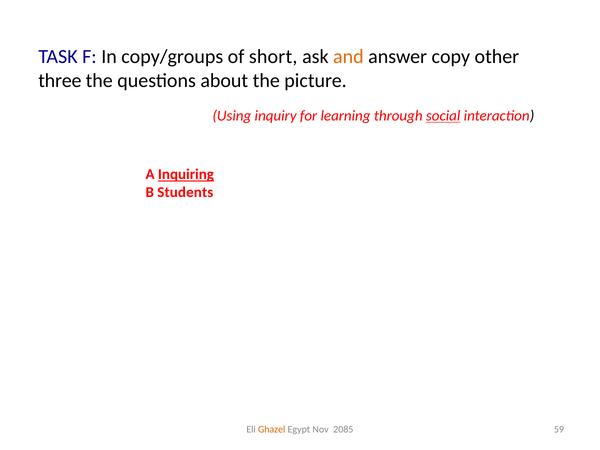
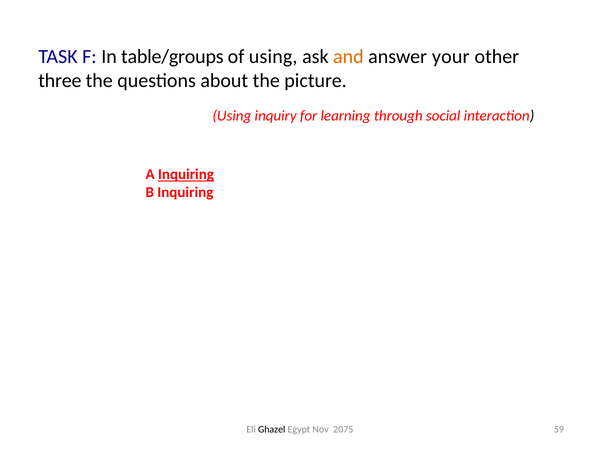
copy/groups: copy/groups -> table/groups
of short: short -> using
copy: copy -> your
social underline: present -> none
B Students: Students -> Inquiring
Ghazel colour: orange -> black
2085: 2085 -> 2075
